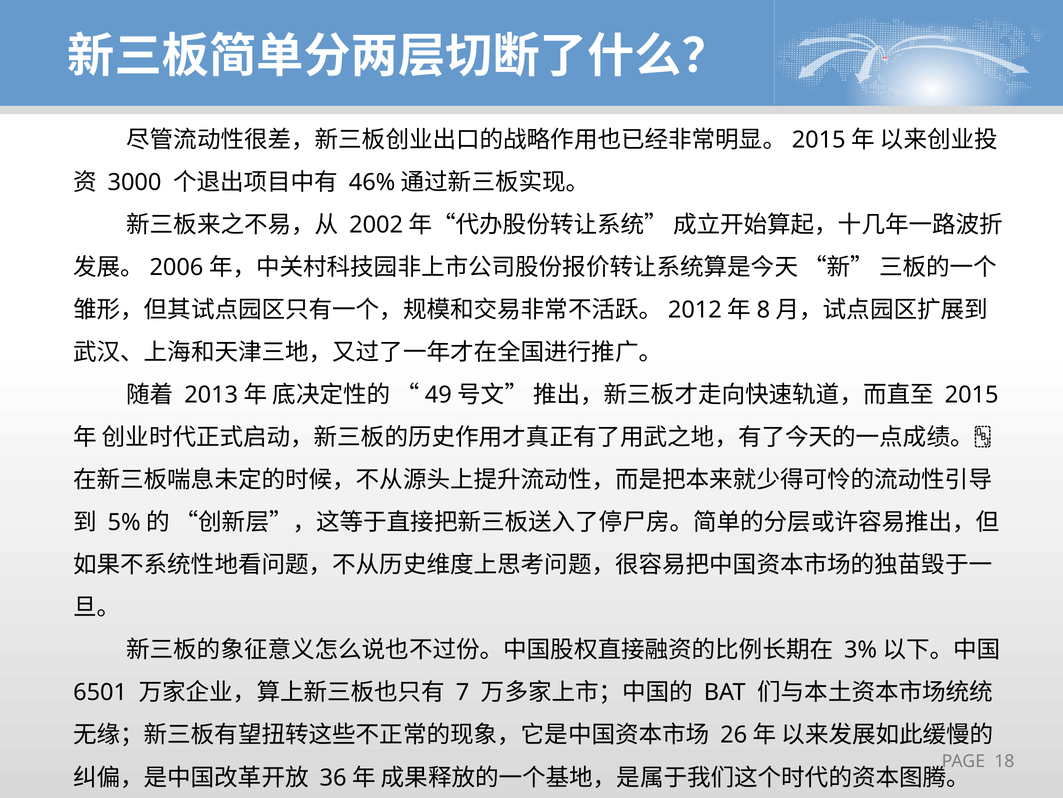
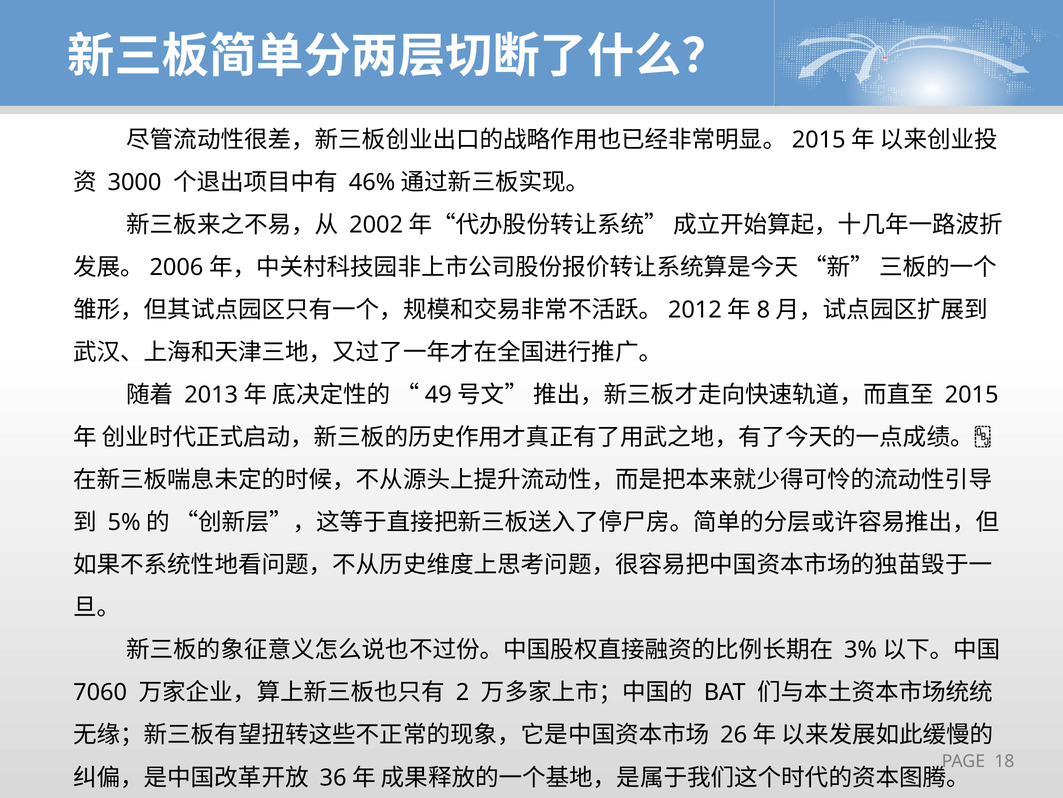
6501: 6501 -> 7060
7: 7 -> 2
